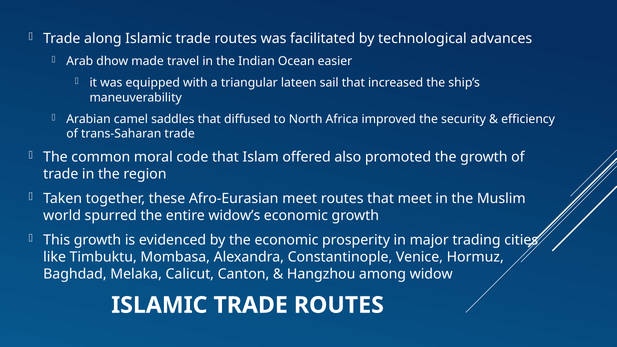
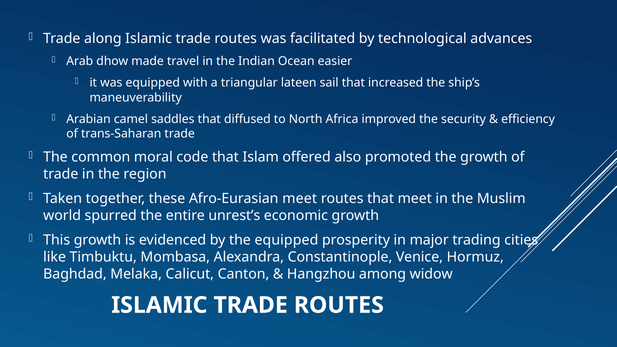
widow’s: widow’s -> unrest’s
the economic: economic -> equipped
